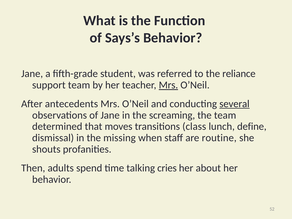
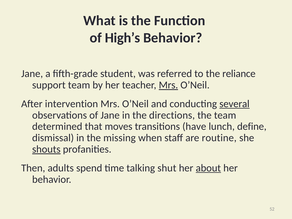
Says’s: Says’s -> High’s
antecedents: antecedents -> intervention
screaming: screaming -> directions
class: class -> have
shouts underline: none -> present
cries: cries -> shut
about underline: none -> present
